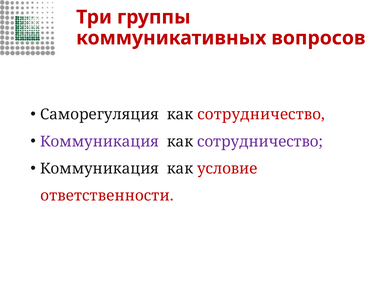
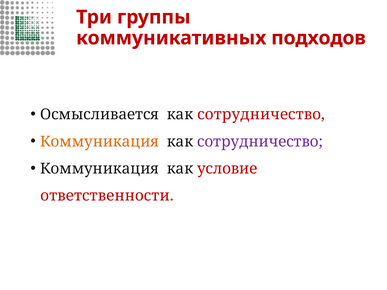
вопросов: вопросов -> подходов
Саморегуляция: Саморегуляция -> Осмысливается
Коммуникация at (100, 142) colour: purple -> orange
